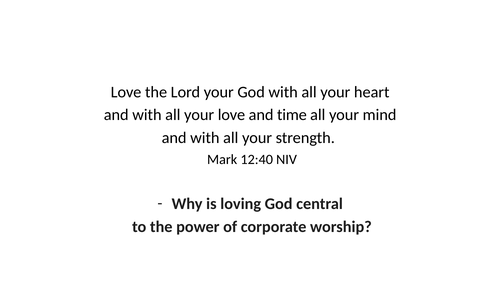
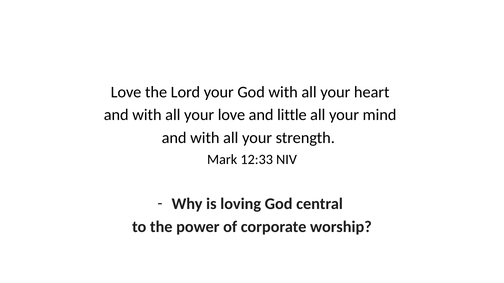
time: time -> little
12:40: 12:40 -> 12:33
